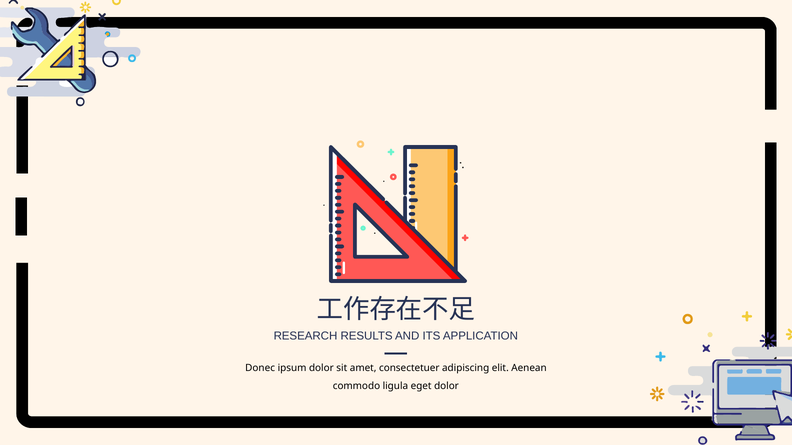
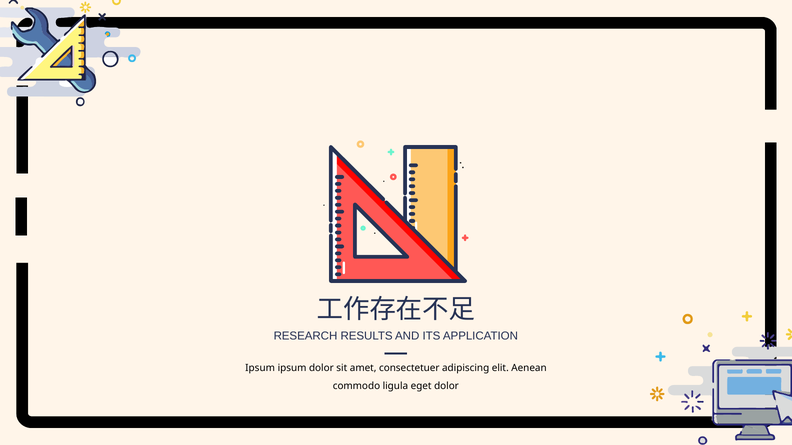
Donec at (260, 369): Donec -> Ipsum
